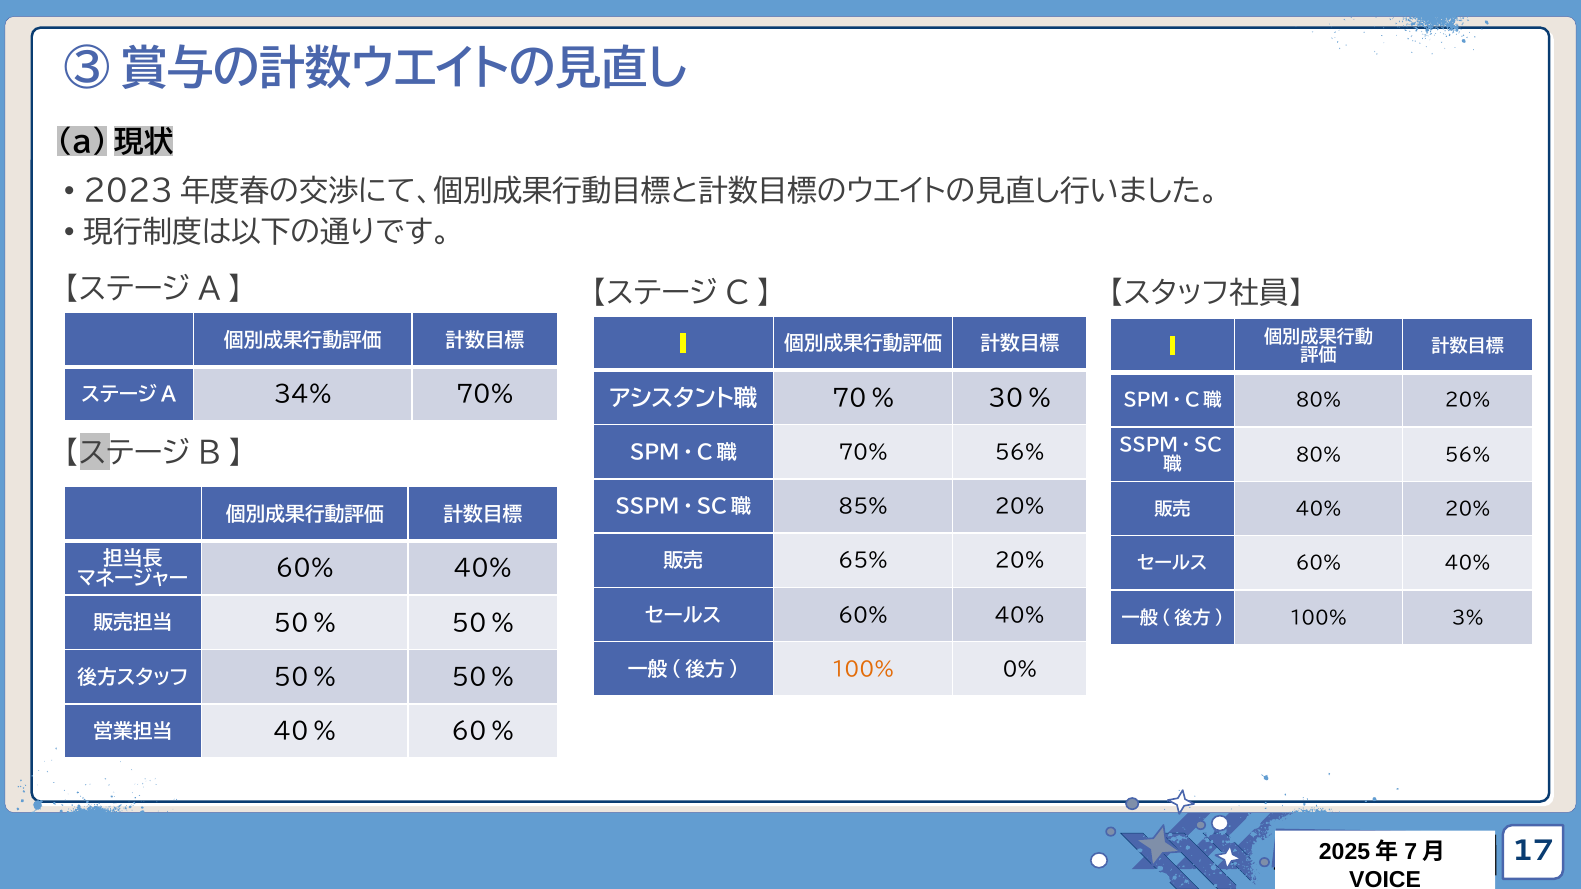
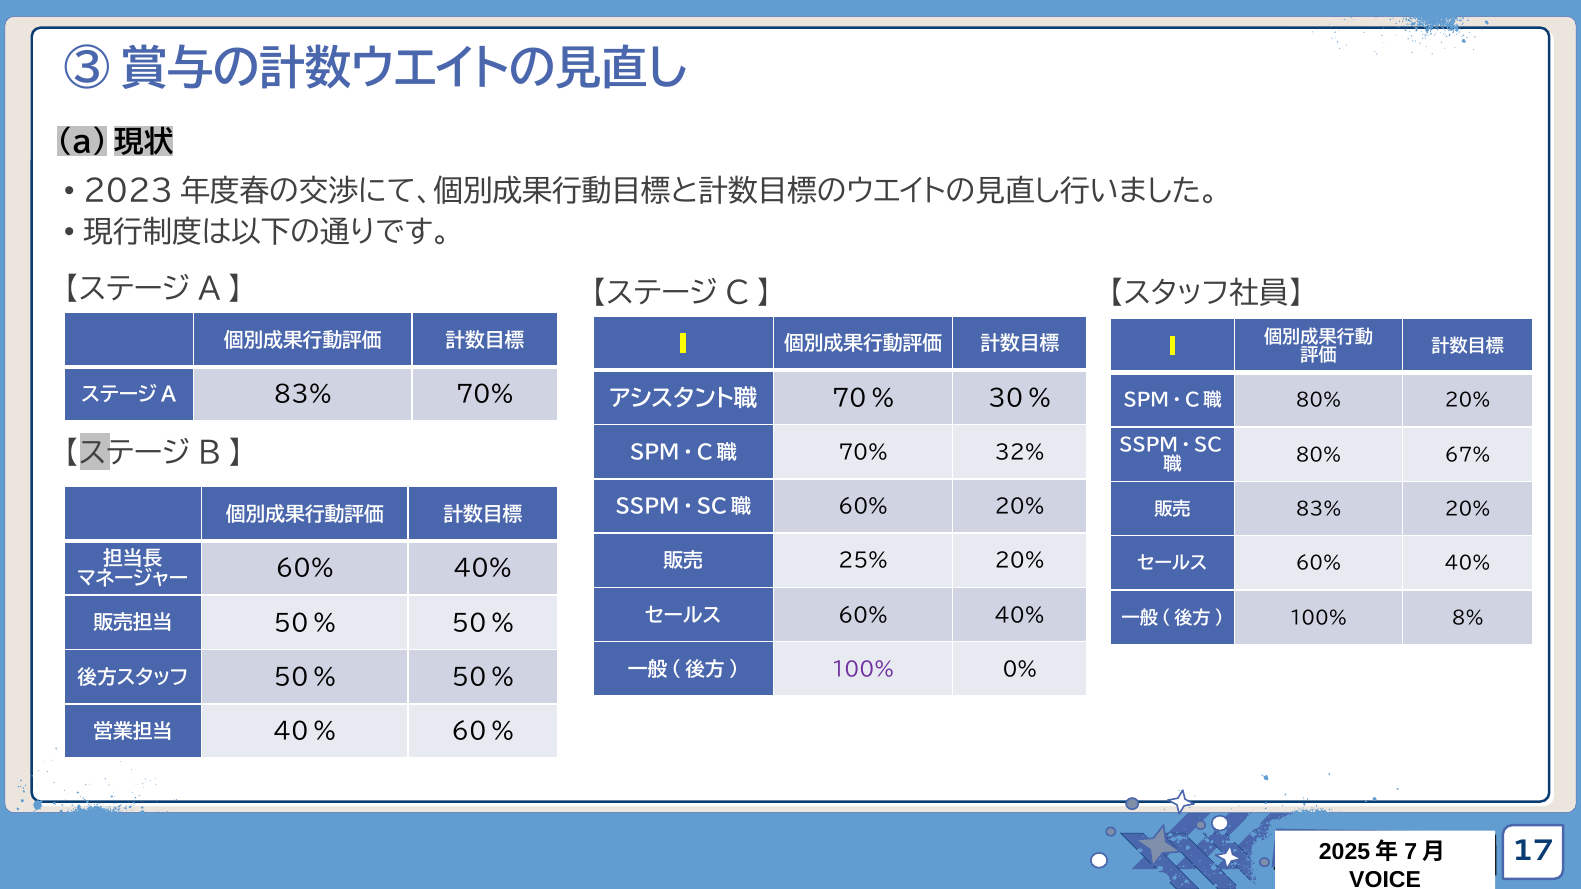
34% at (303, 395): 34% -> 83%
70% 56%: 56% -> 32%
80% 56%: 56% -> 67%
85% at (863, 507): 85% -> 60%
40% at (1319, 510): 40% -> 83%
65%: 65% -> 25%
3%: 3% -> 8%
100% at (863, 670) colour: orange -> purple
